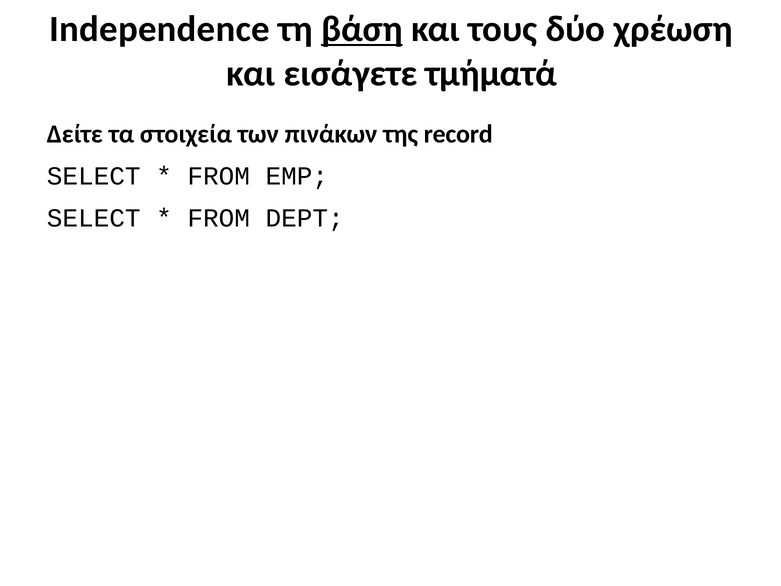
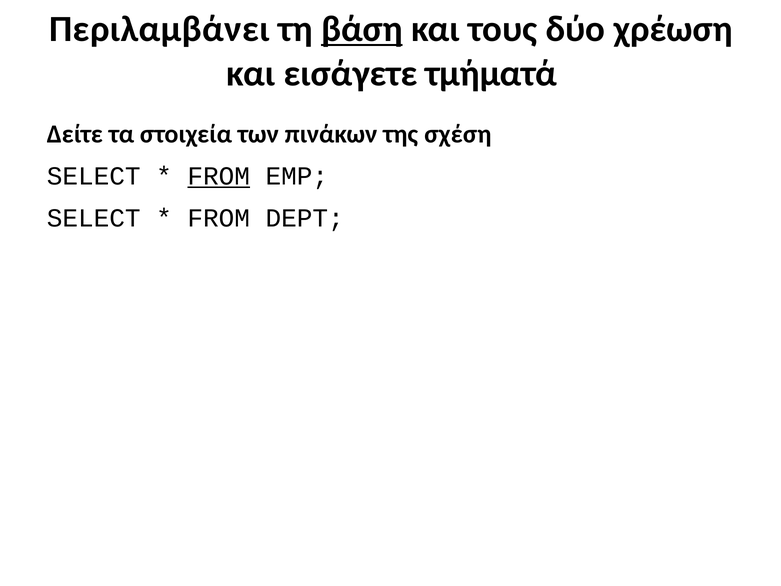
Independence: Independence -> Περιλαμβάνει
record: record -> σχέση
FROM at (219, 176) underline: none -> present
